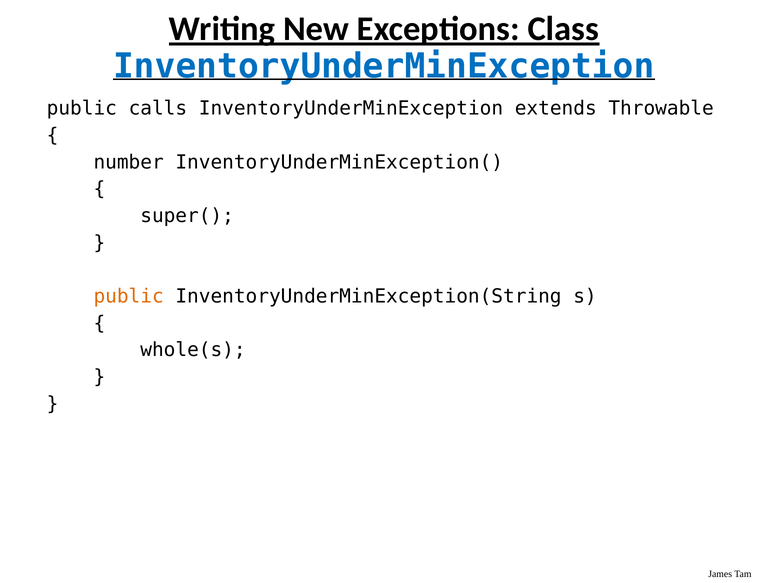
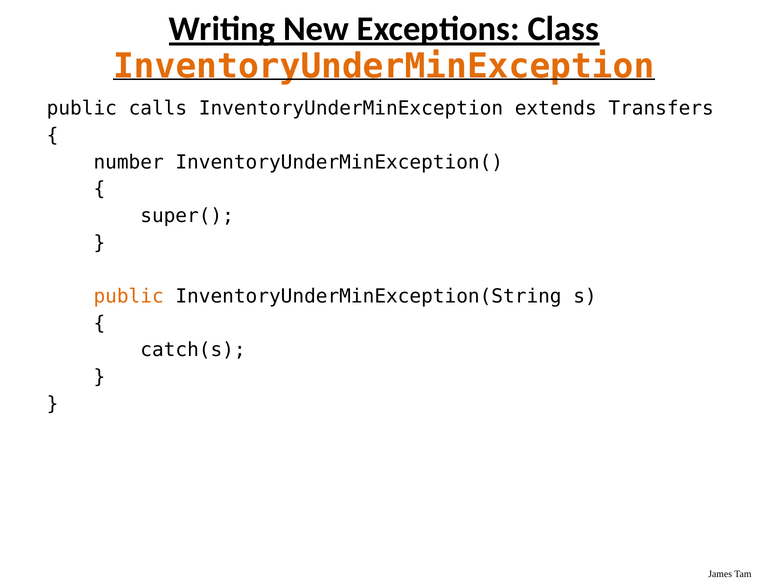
InventoryUnderMinException at (384, 66) colour: blue -> orange
Throwable: Throwable -> Transfers
whole(s: whole(s -> catch(s
